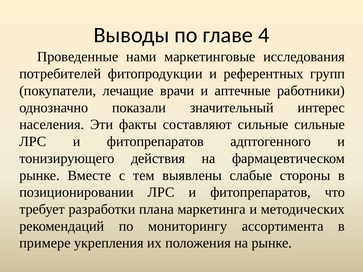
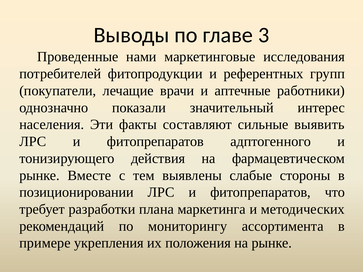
4: 4 -> 3
сильные сильные: сильные -> выявить
